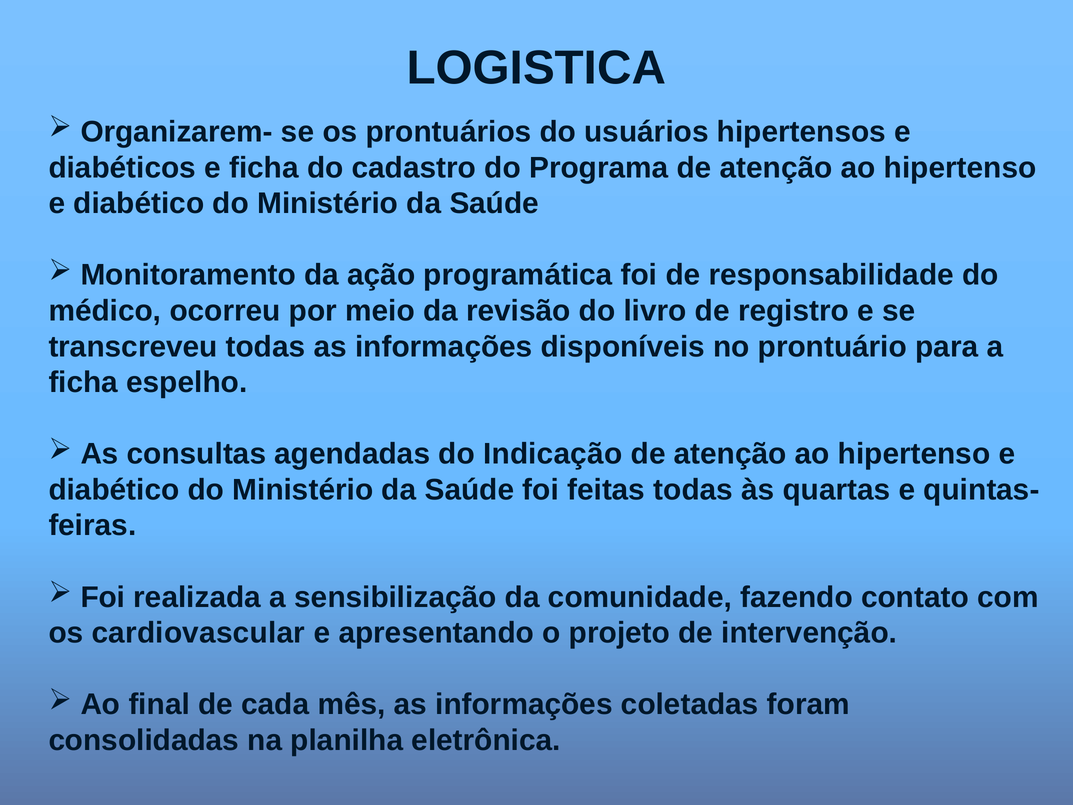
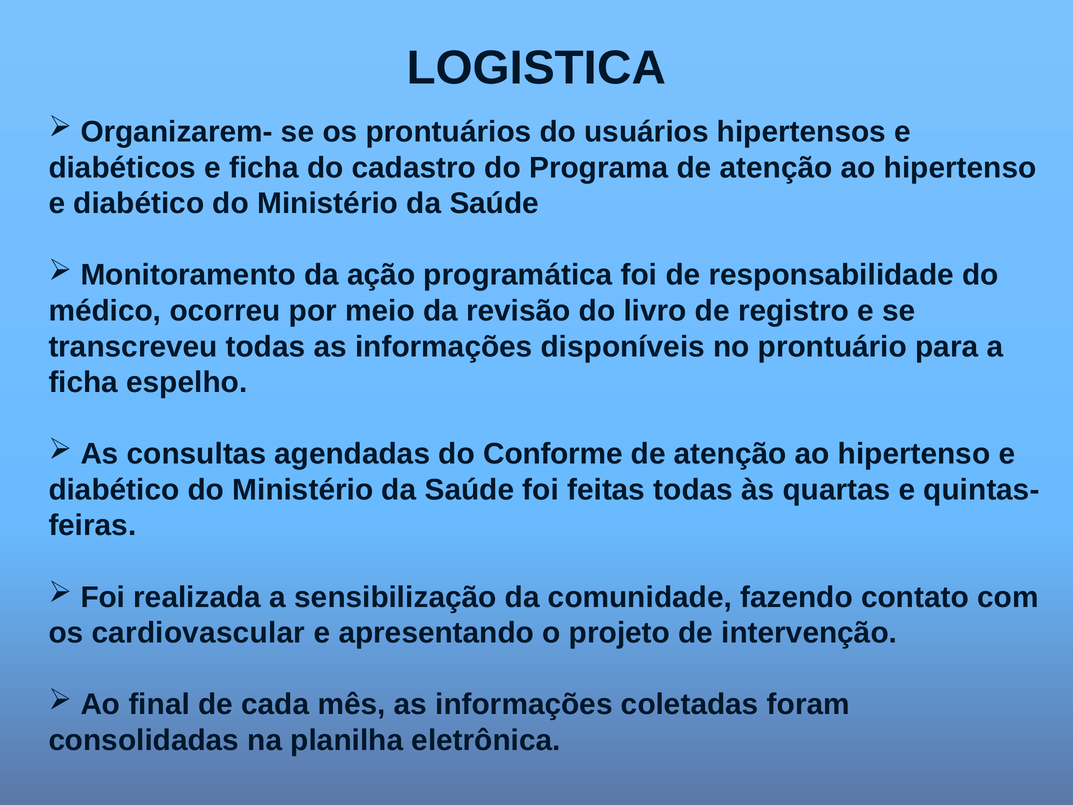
Indicação: Indicação -> Conforme
